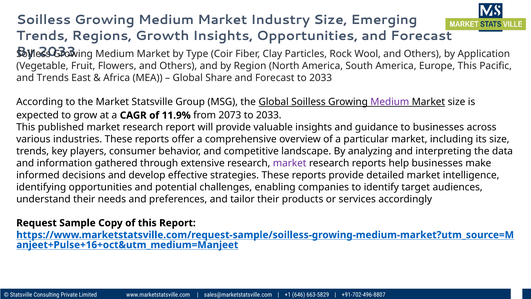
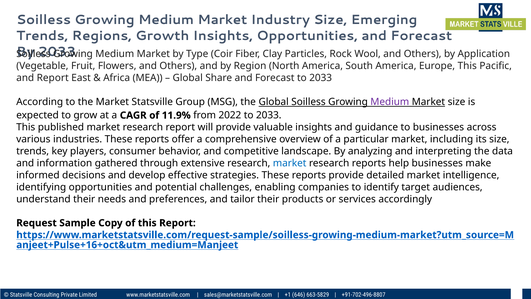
and Trends: Trends -> Report
2073: 2073 -> 2022
market at (290, 163) colour: purple -> blue
